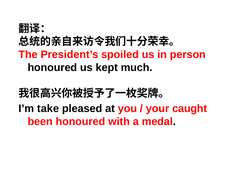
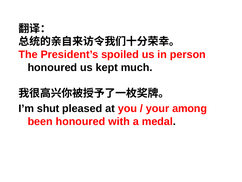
take: take -> shut
caught: caught -> among
